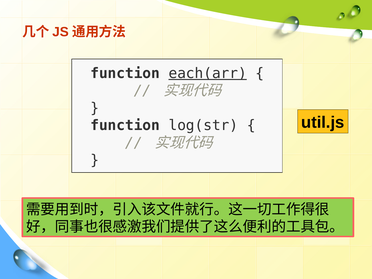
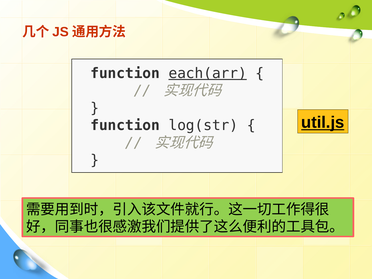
util.js underline: none -> present
